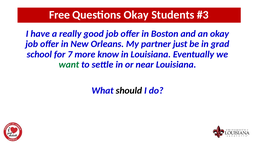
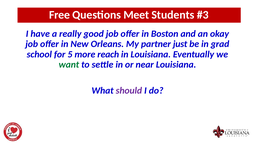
Questions Okay: Okay -> Meet
7: 7 -> 5
know: know -> reach
should colour: black -> purple
